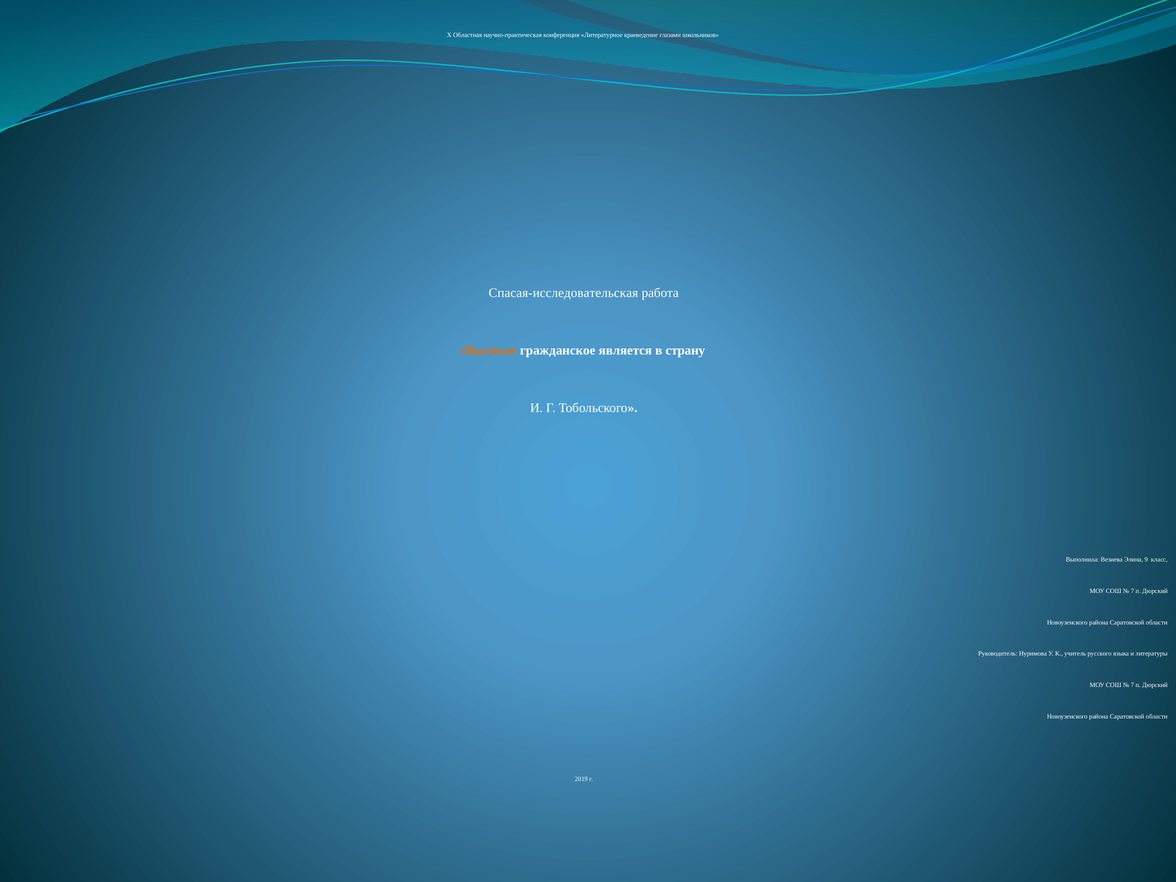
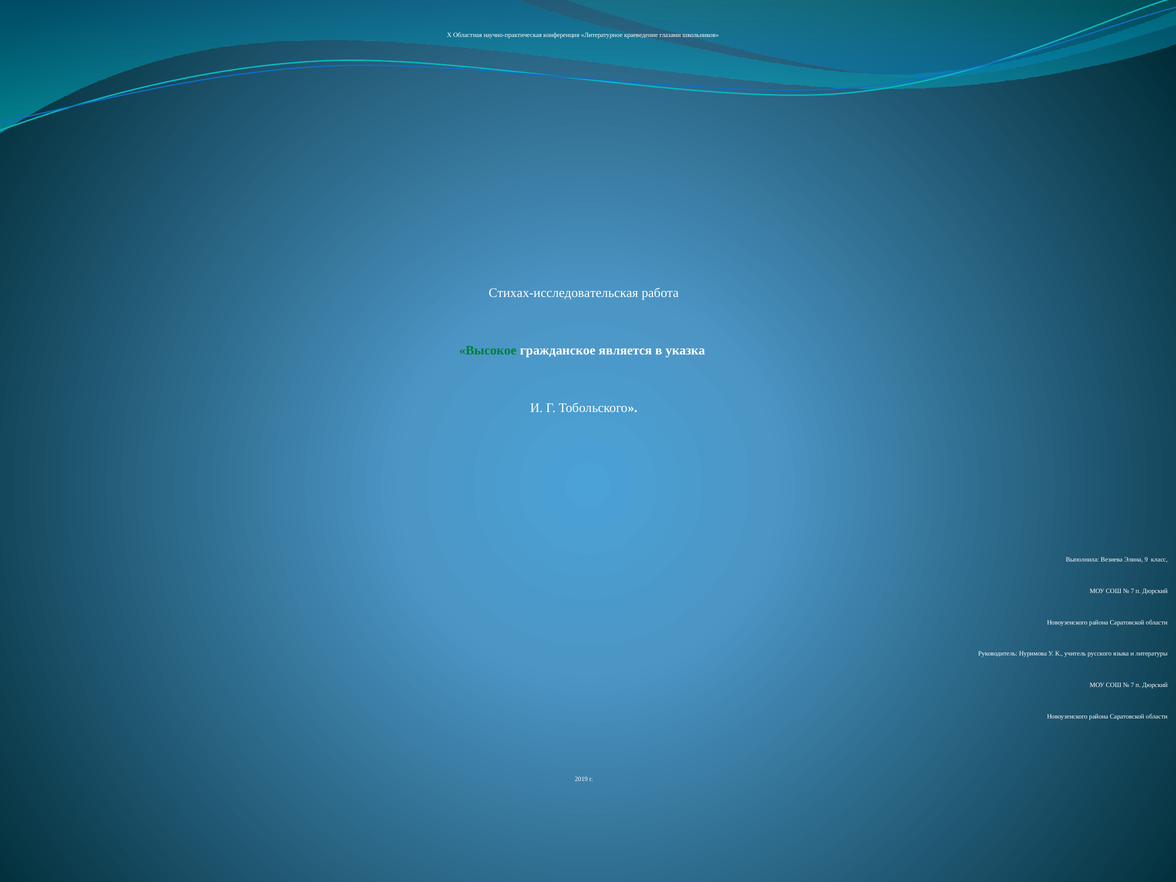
Спасая-исследовательская: Спасая-исследовательская -> Стихах-исследовательская
Высокое colour: orange -> green
страну: страну -> указка
